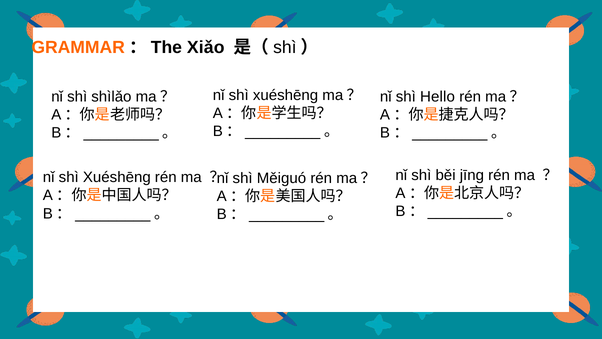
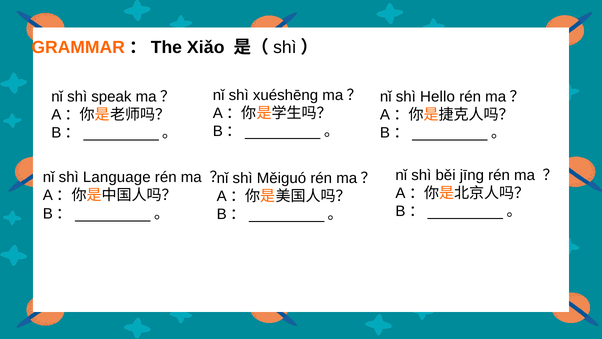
shìlǎo: shìlǎo -> speak
Xuéshēng at (117, 177): Xuéshēng -> Language
